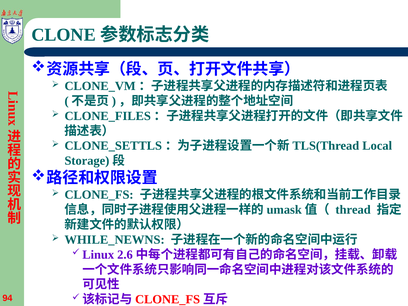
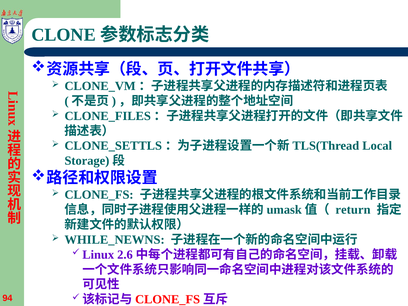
thread: thread -> return
